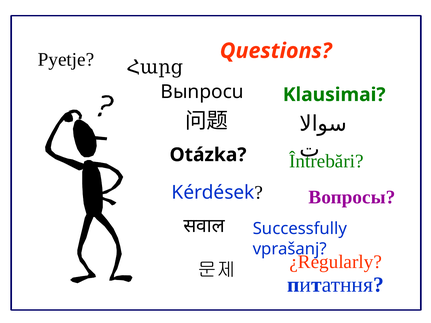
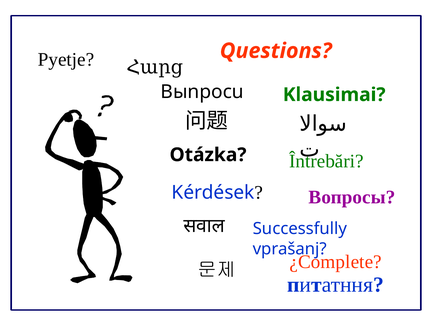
¿Regularly: ¿Regularly -> ¿Complete
